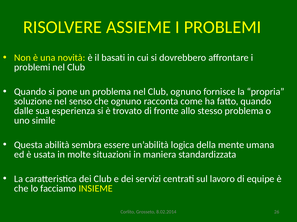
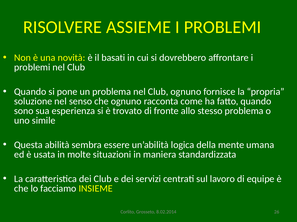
dalle: dalle -> sono
